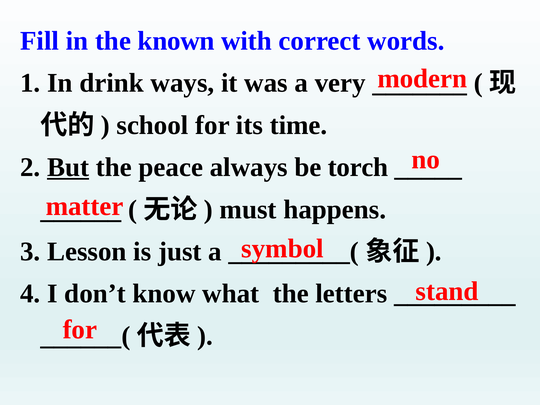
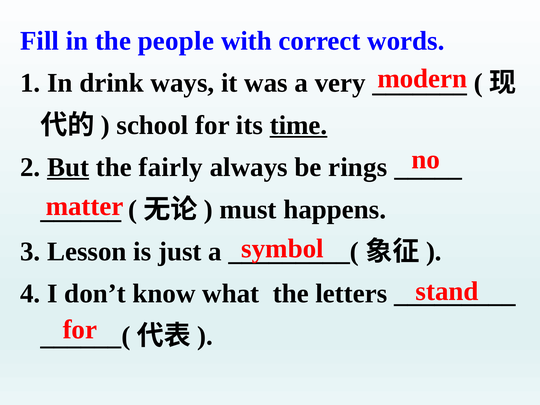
known: known -> people
time underline: none -> present
peace: peace -> fairly
torch: torch -> rings
